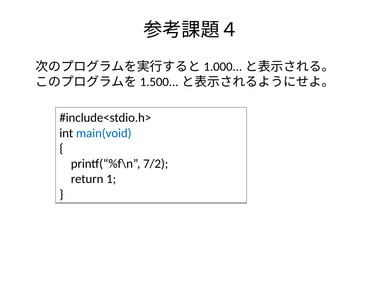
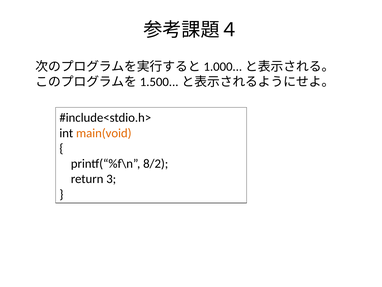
main(void colour: blue -> orange
7/2: 7/2 -> 8/2
1: 1 -> 3
